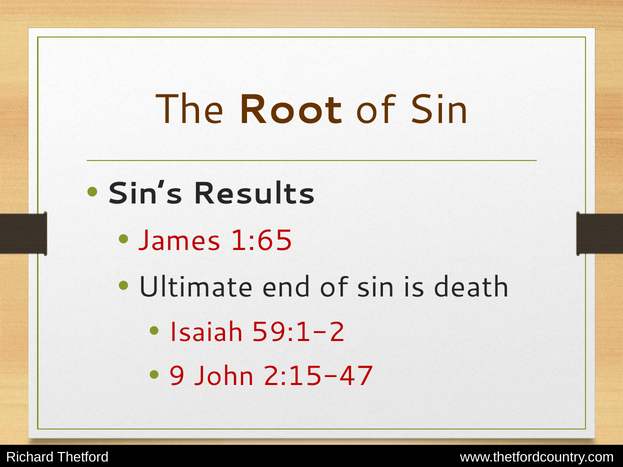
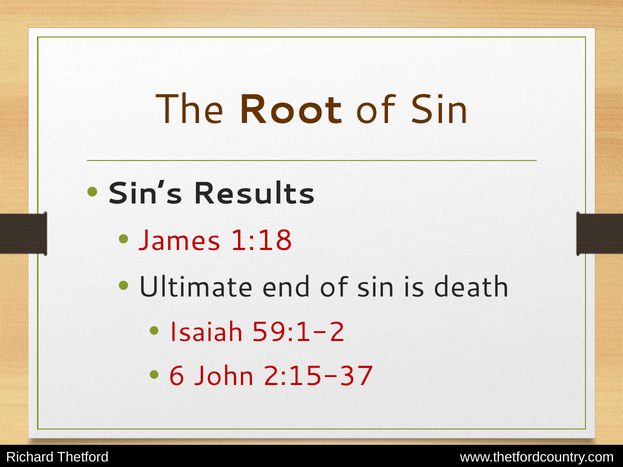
1:65: 1:65 -> 1:18
9: 9 -> 6
2:15-47: 2:15-47 -> 2:15-37
